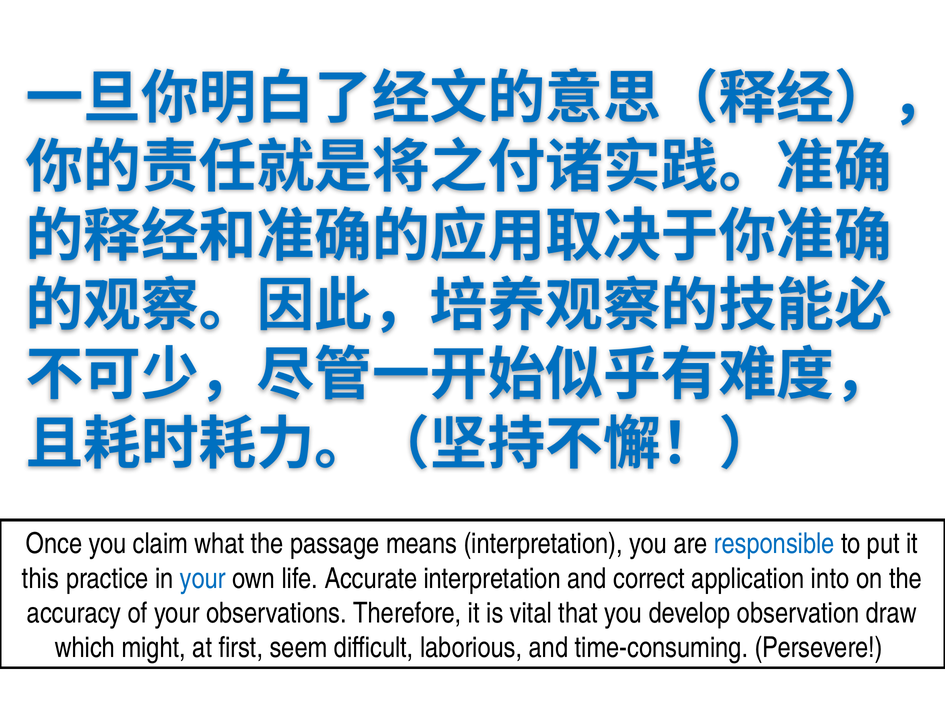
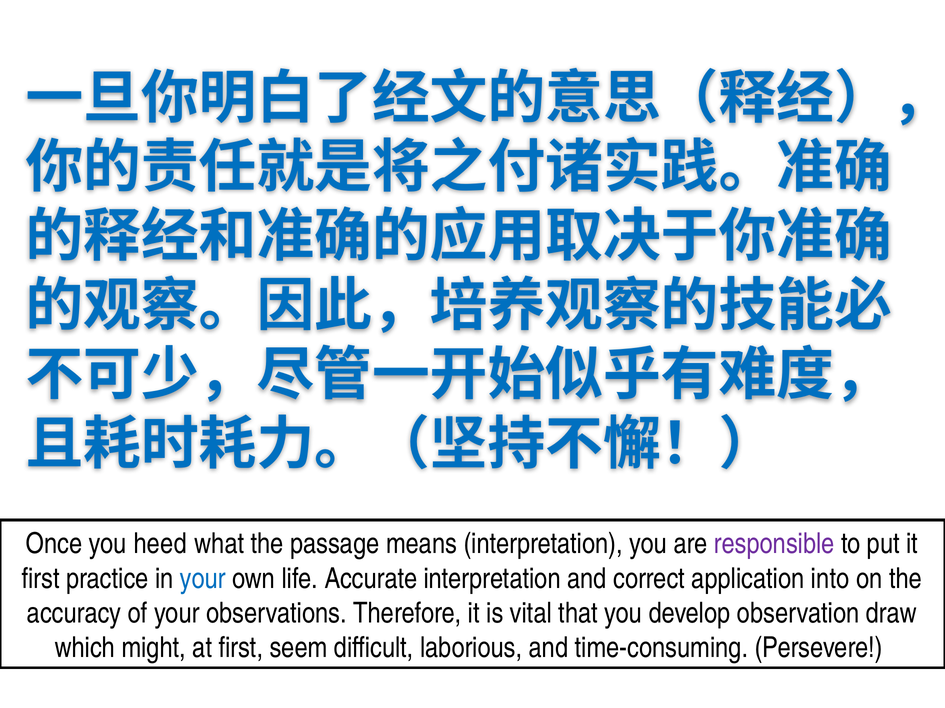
claim: claim -> heed
responsible colour: blue -> purple
this at (41, 579): this -> first
